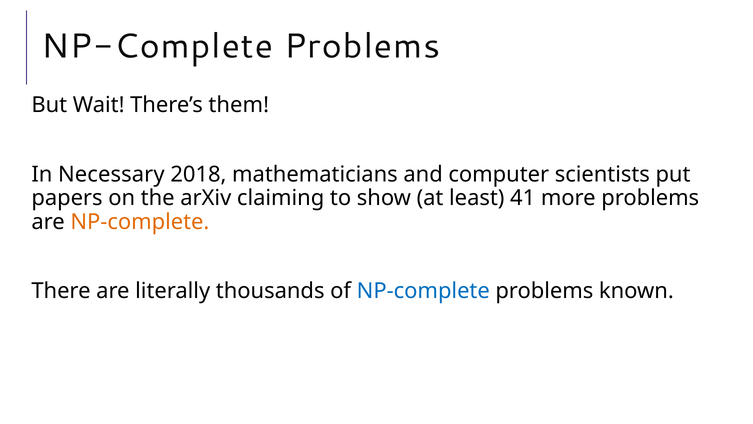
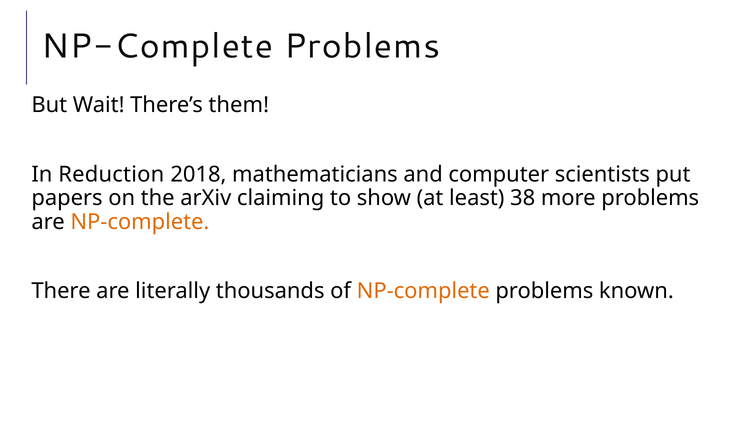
Necessary: Necessary -> Reduction
41: 41 -> 38
NP-complete at (423, 291) colour: blue -> orange
